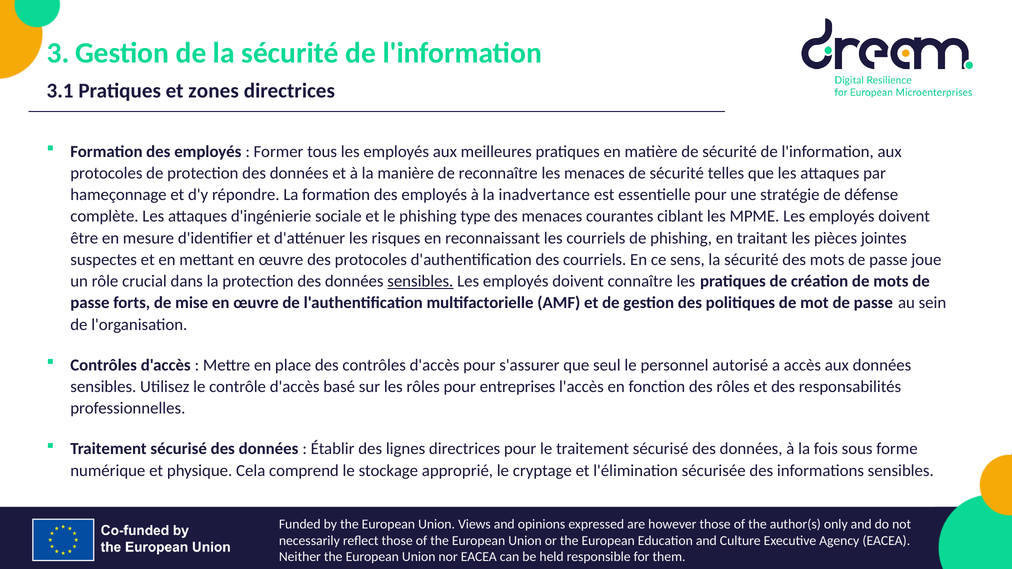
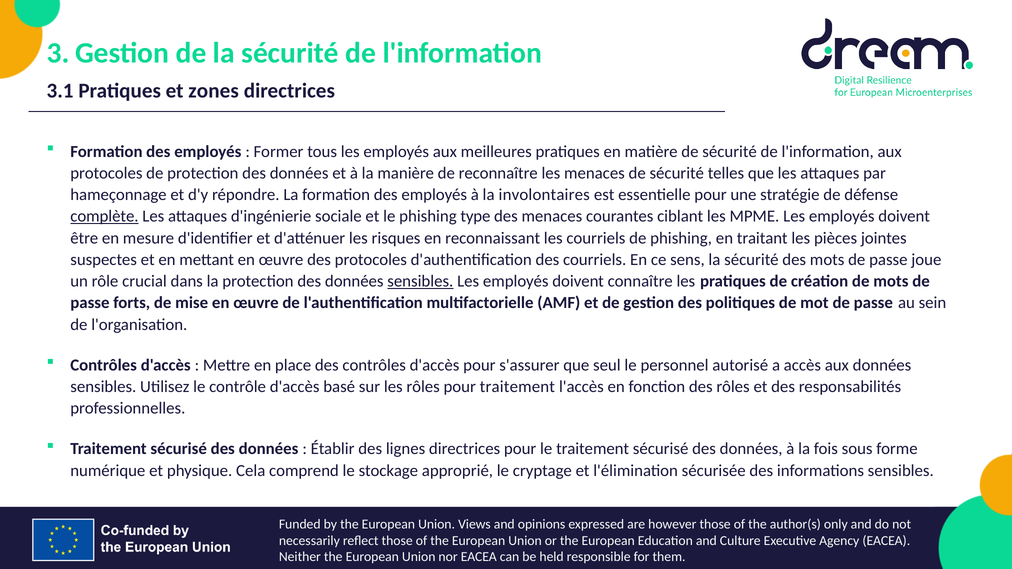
inadvertance: inadvertance -> involontaires
complète underline: none -> present
pour entreprises: entreprises -> traitement
